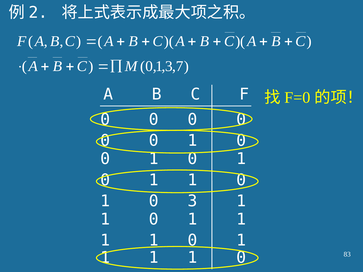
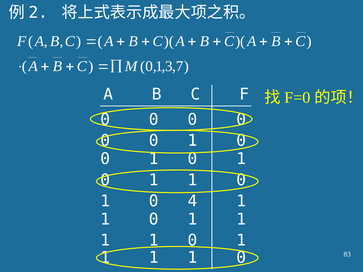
0 3: 3 -> 4
